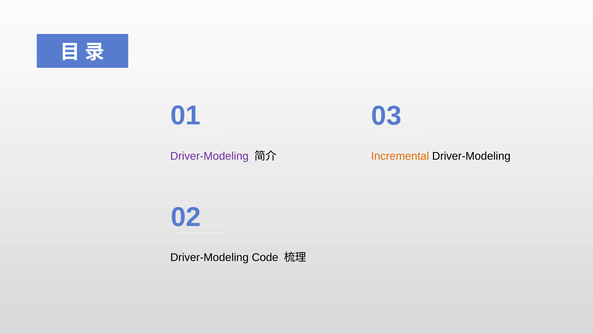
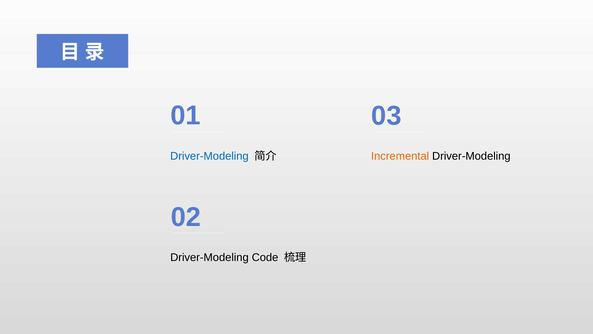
Driver-Modeling at (209, 156) colour: purple -> blue
